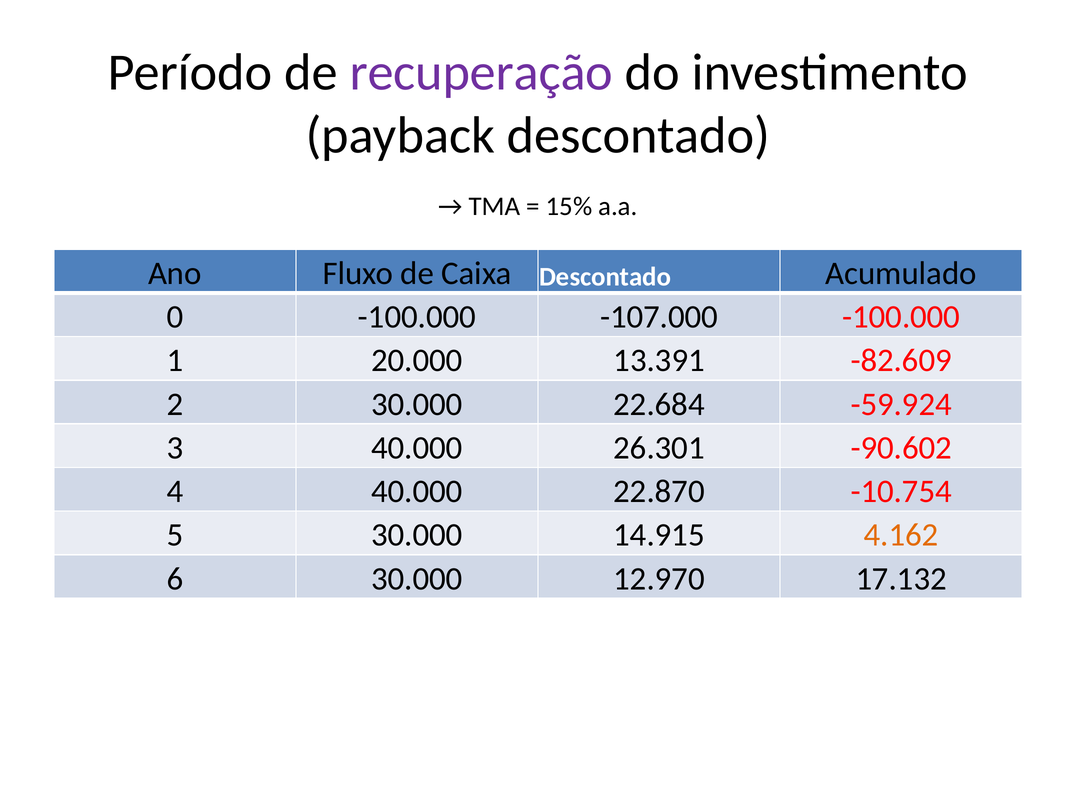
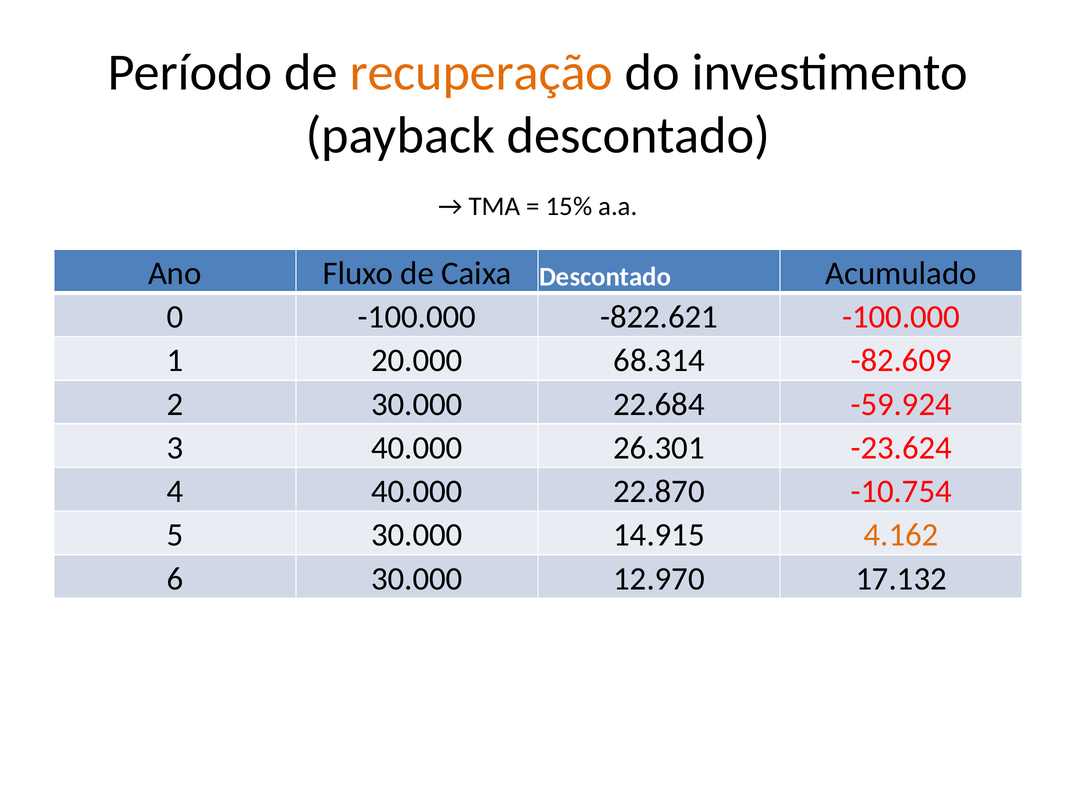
recuperação colour: purple -> orange
-107.000: -107.000 -> -822.621
13.391: 13.391 -> 68.314
-90.602: -90.602 -> -23.624
